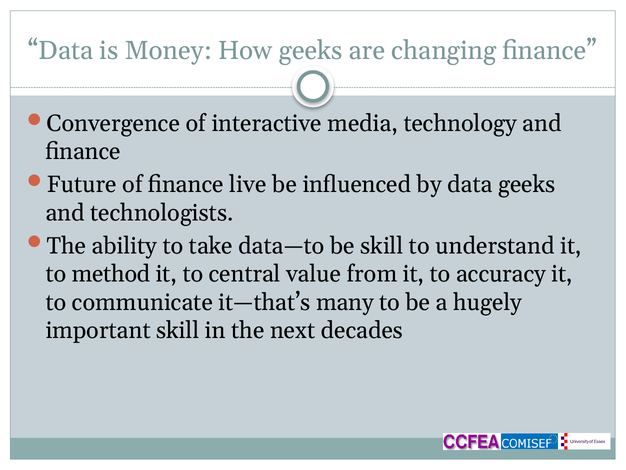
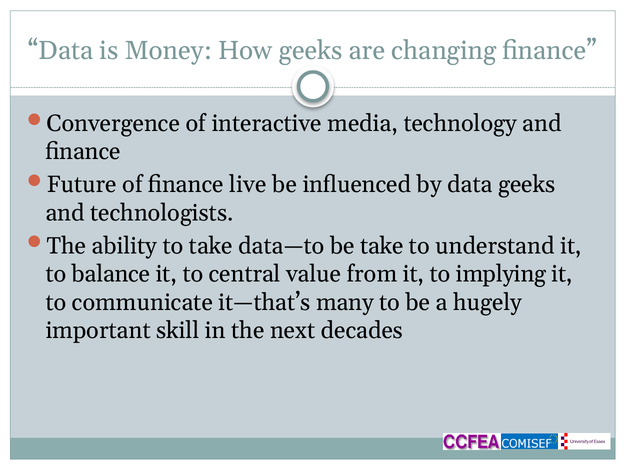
be skill: skill -> take
method: method -> balance
accuracy: accuracy -> implying
